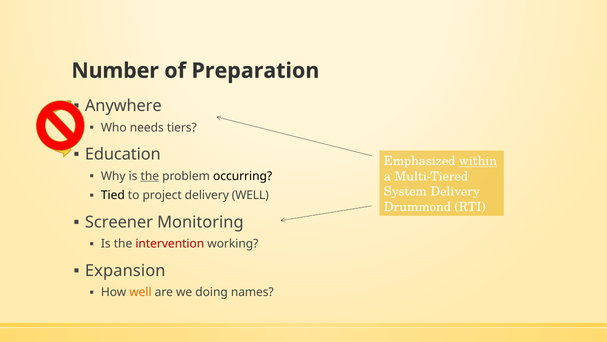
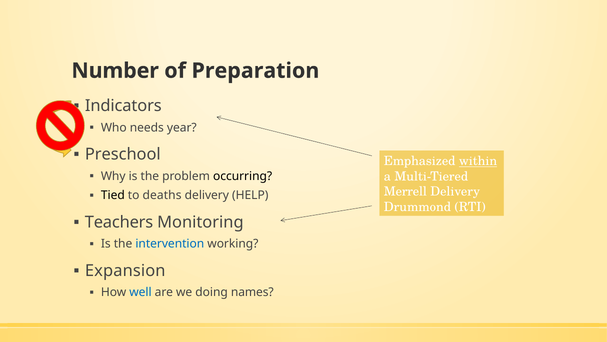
Anywhere: Anywhere -> Indicators
tiers: tiers -> year
Education: Education -> Preschool
the at (150, 176) underline: present -> none
System: System -> Merrell
project: project -> deaths
delivery WELL: WELL -> HELP
Screener: Screener -> Teachers
intervention colour: red -> blue
well at (140, 292) colour: orange -> blue
